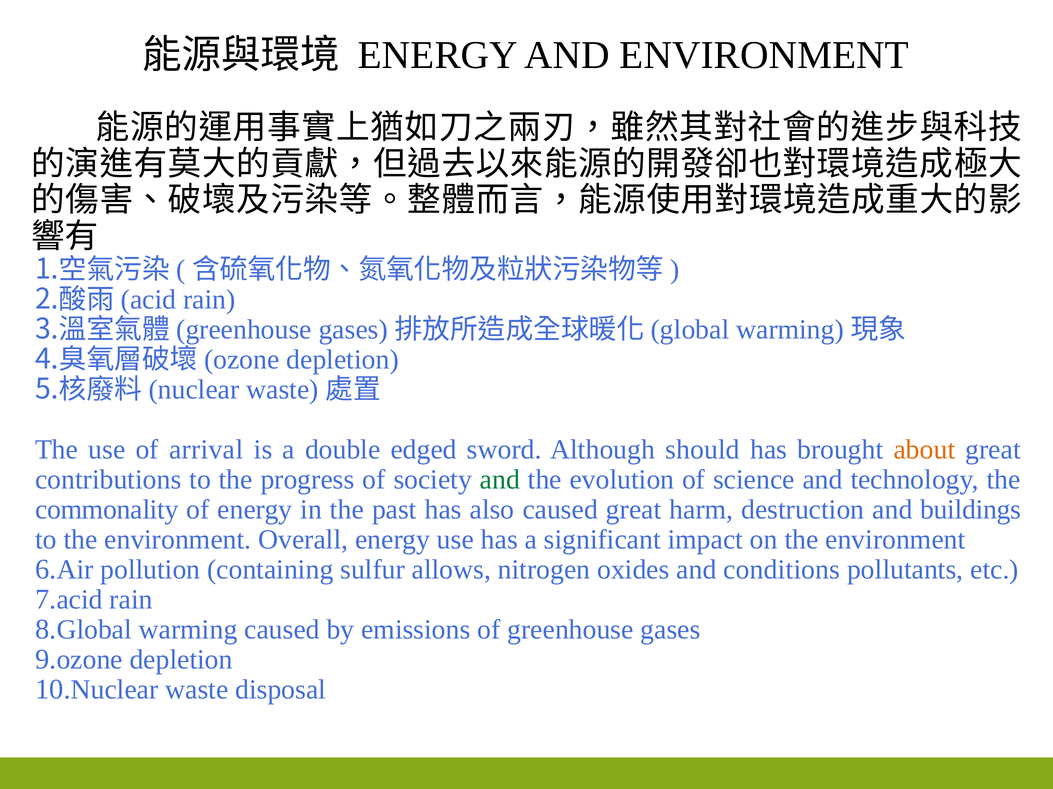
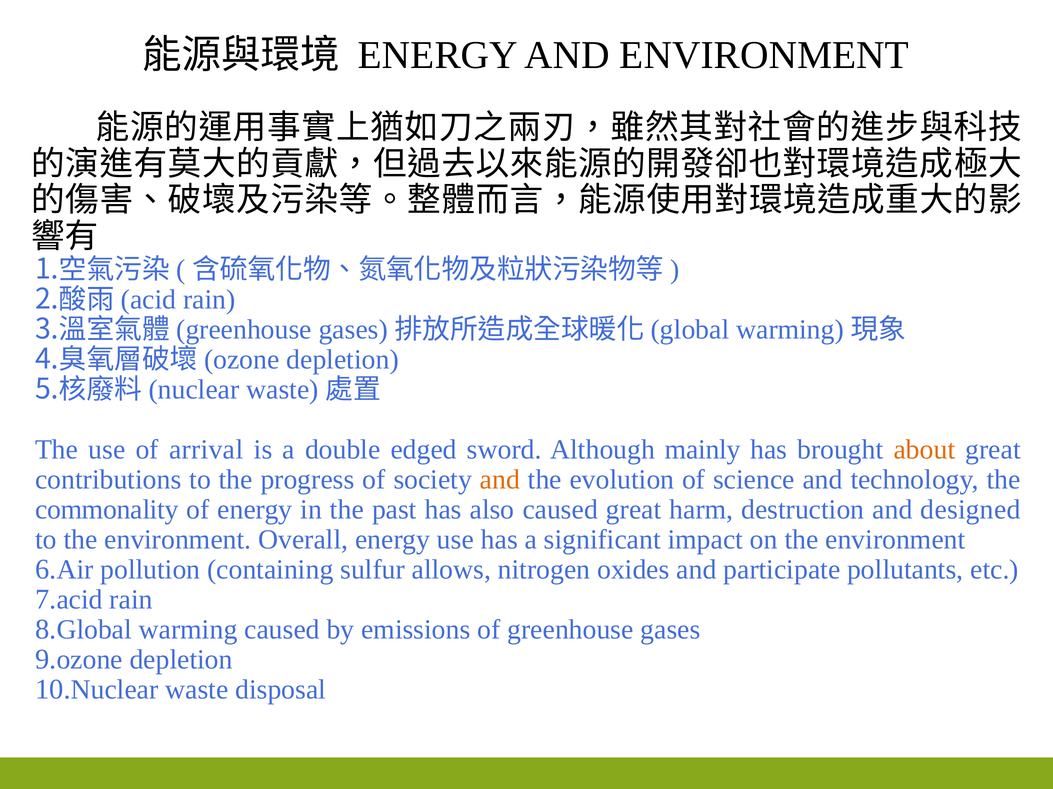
should: should -> mainly
and at (500, 480) colour: green -> orange
buildings: buildings -> designed
conditions: conditions -> participate
